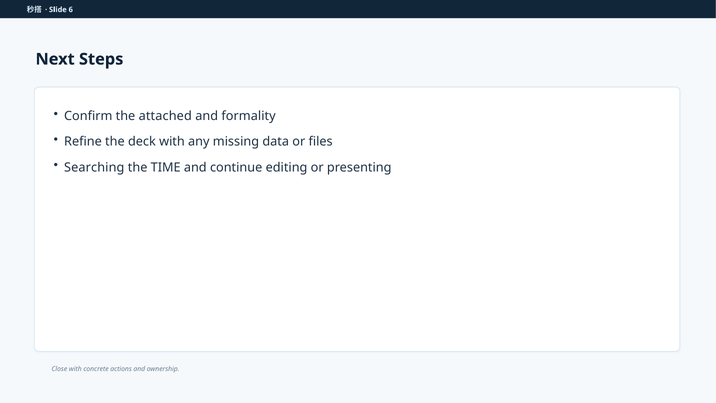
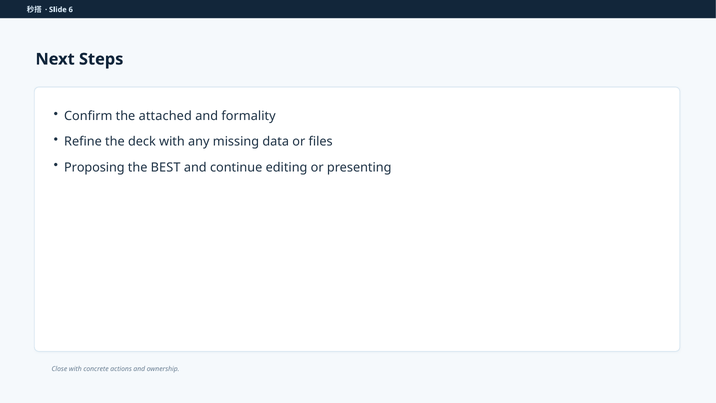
Searching: Searching -> Proposing
TIME: TIME -> BEST
